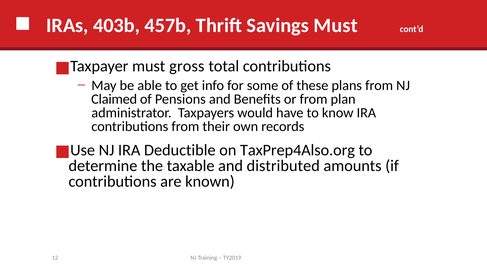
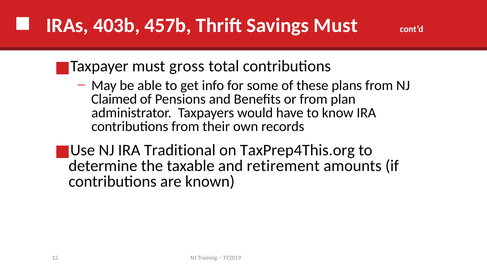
Deductible: Deductible -> Traditional
TaxPrep4Also.org: TaxPrep4Also.org -> TaxPrep4This.org
distributed: distributed -> retirement
